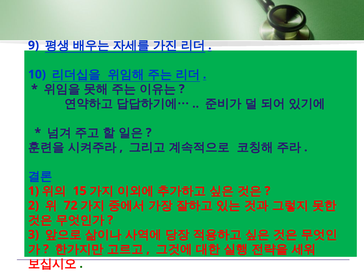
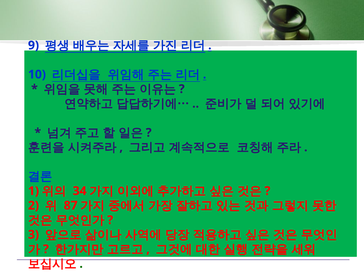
15: 15 -> 34
72: 72 -> 87
